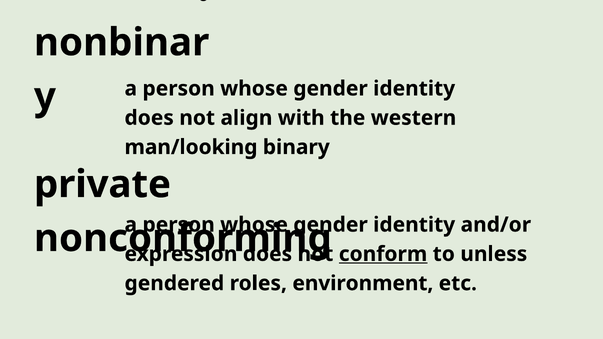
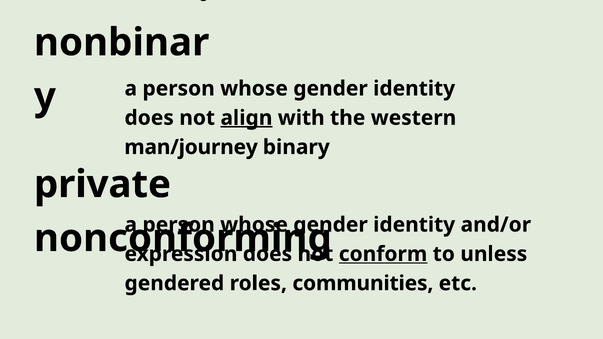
align underline: none -> present
man/looking: man/looking -> man/journey
environment: environment -> communities
